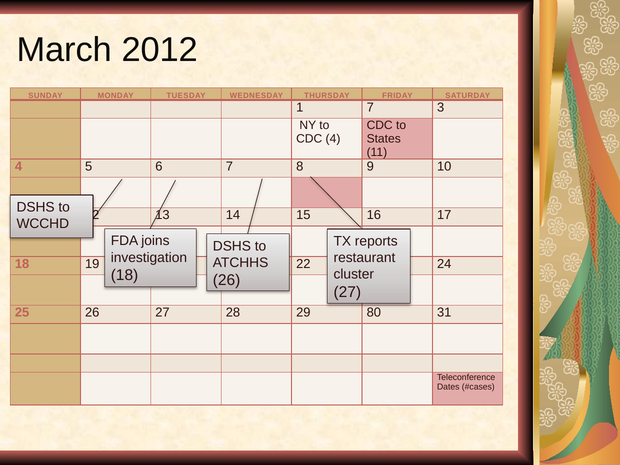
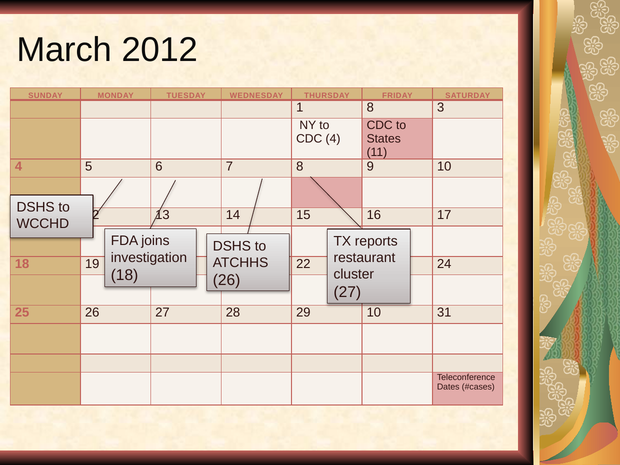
1 7: 7 -> 8
29 80: 80 -> 10
